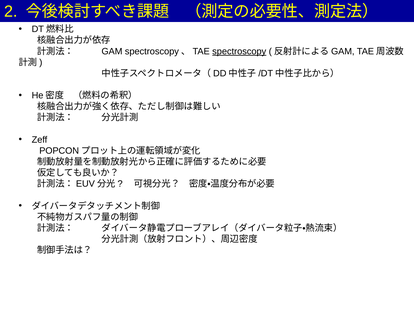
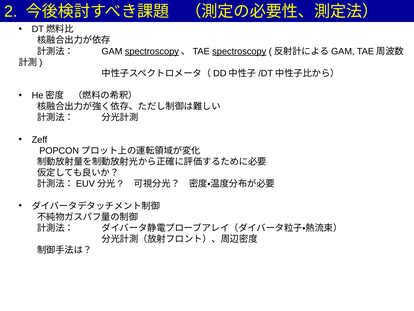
spectroscopy at (152, 51) underline: none -> present
